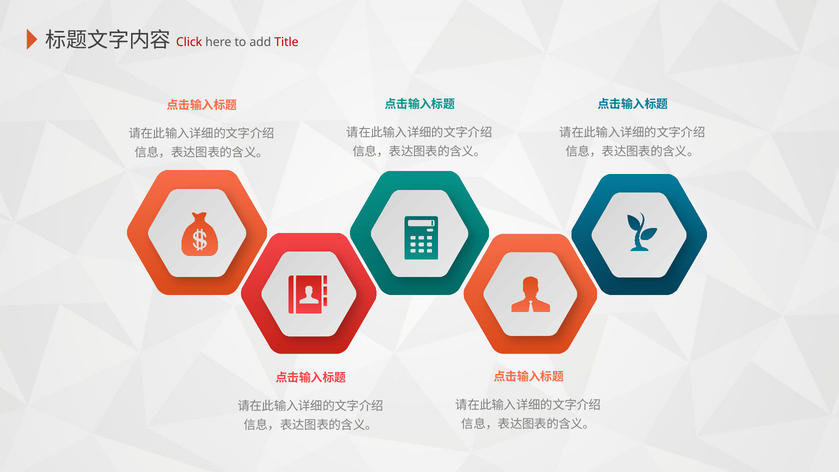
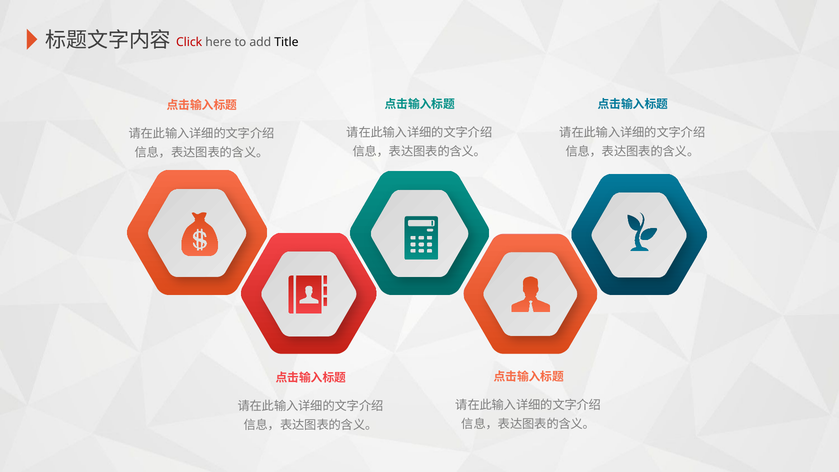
Title colour: red -> black
